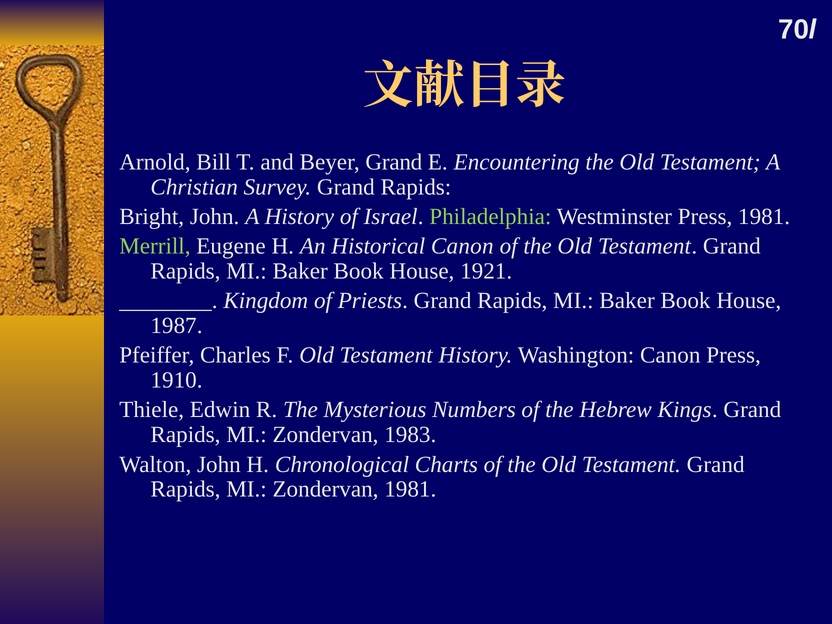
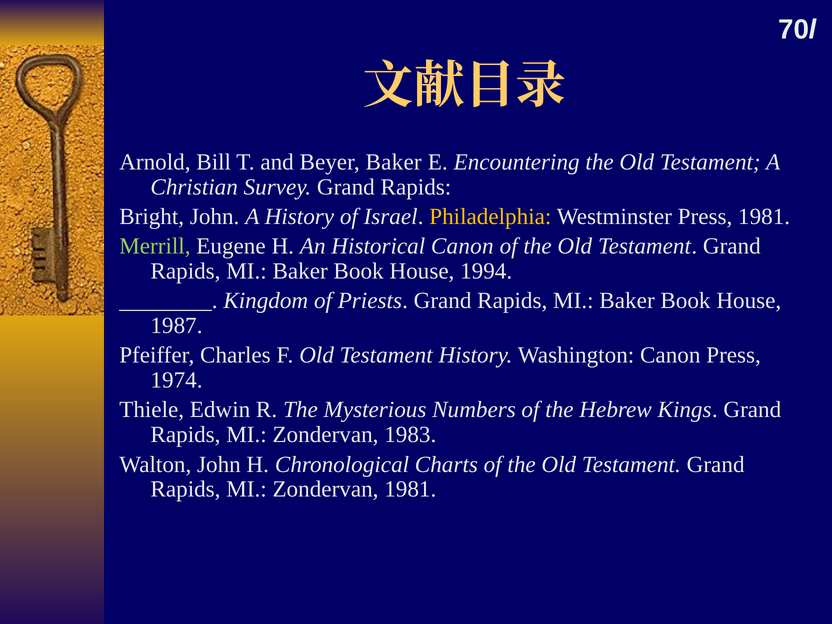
Beyer Grand: Grand -> Baker
Philadelphia colour: light green -> yellow
1921: 1921 -> 1994
1910: 1910 -> 1974
